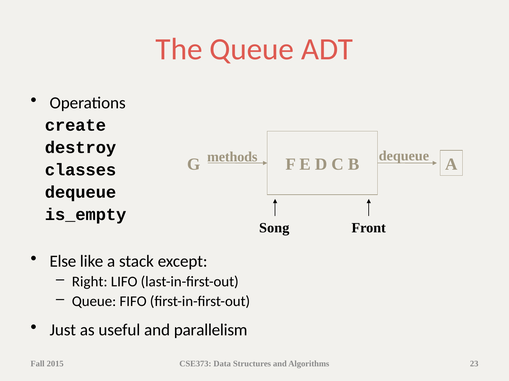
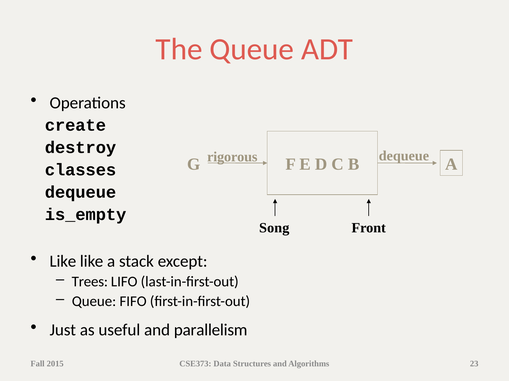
methods: methods -> rigorous
Else at (63, 262): Else -> Like
Right: Right -> Trees
